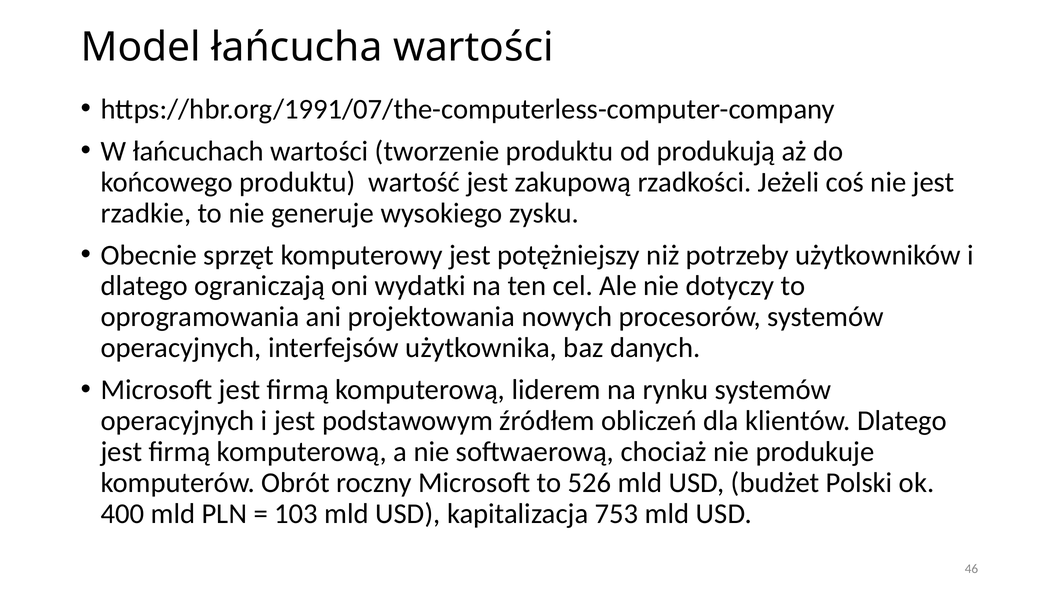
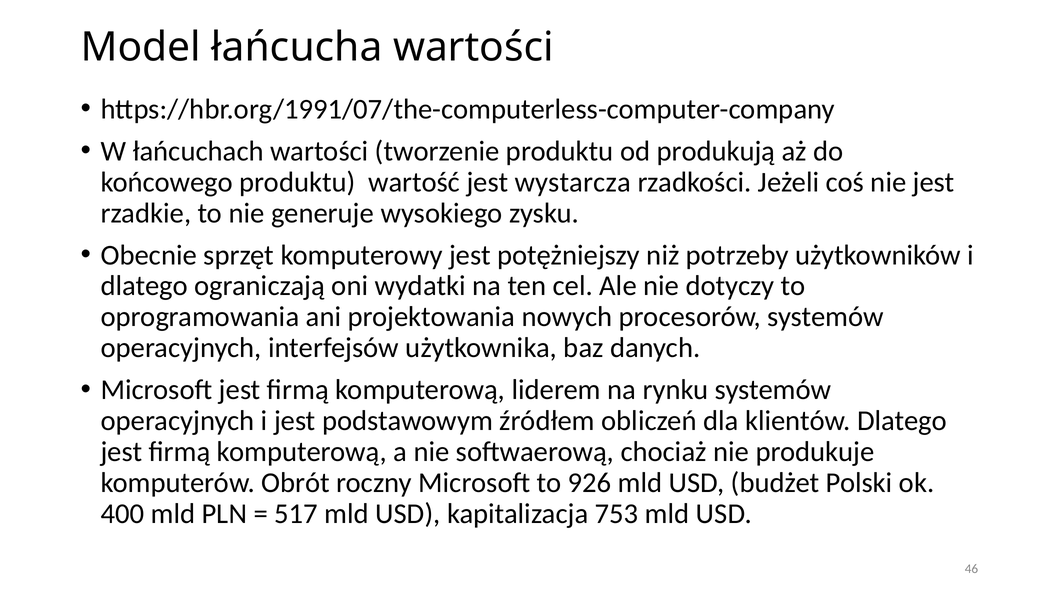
zakupową: zakupową -> wystarcza
526: 526 -> 926
103: 103 -> 517
